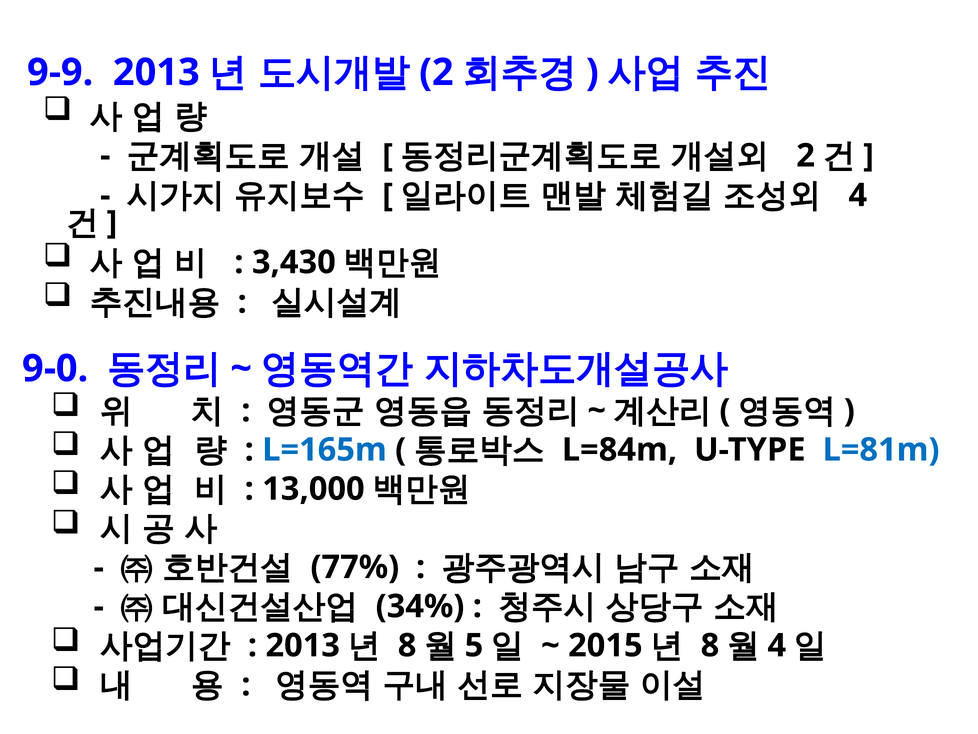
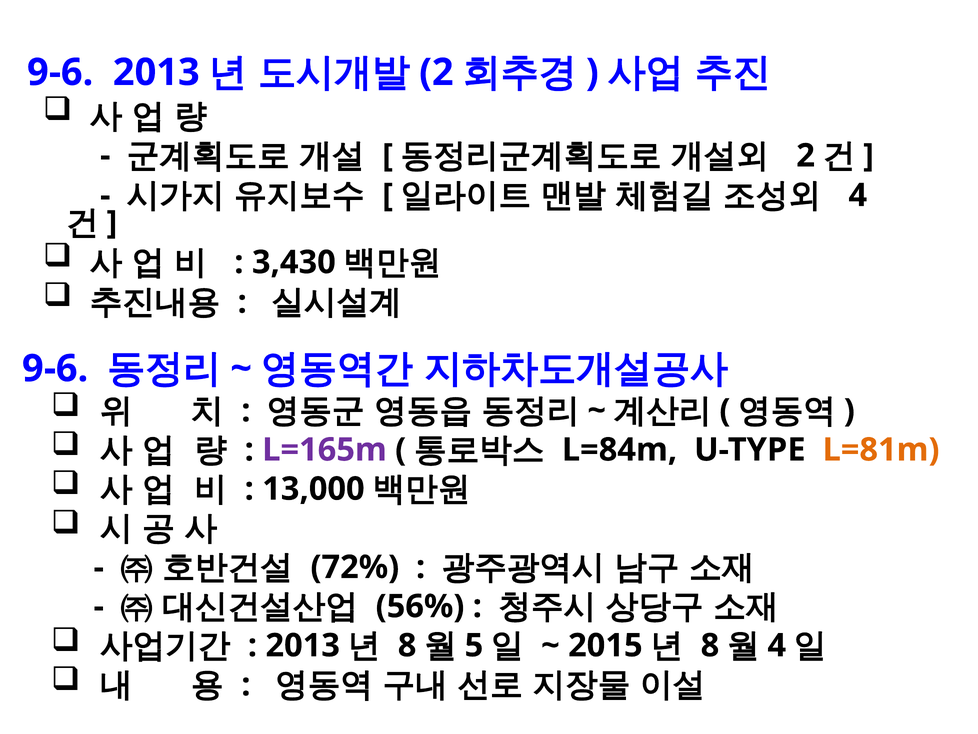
9-9 at (60, 72): 9-9 -> 9-6
9-0 at (55, 368): 9-0 -> 9-6
L=165m colour: blue -> purple
L=81m colour: blue -> orange
77%: 77% -> 72%
34%: 34% -> 56%
